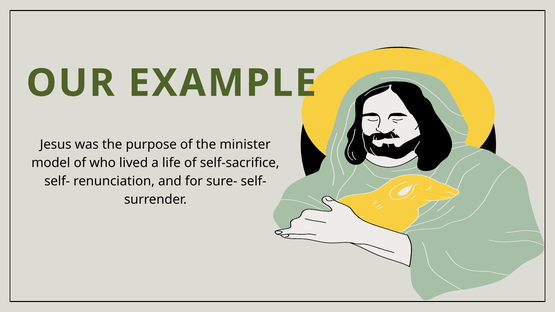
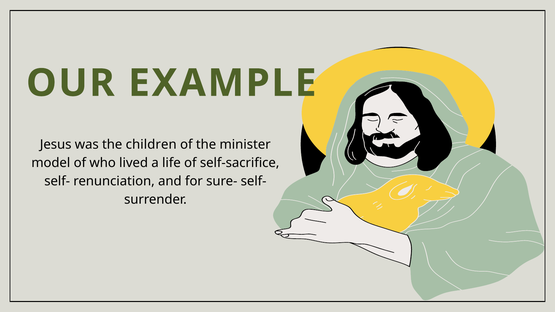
purpose: purpose -> children
